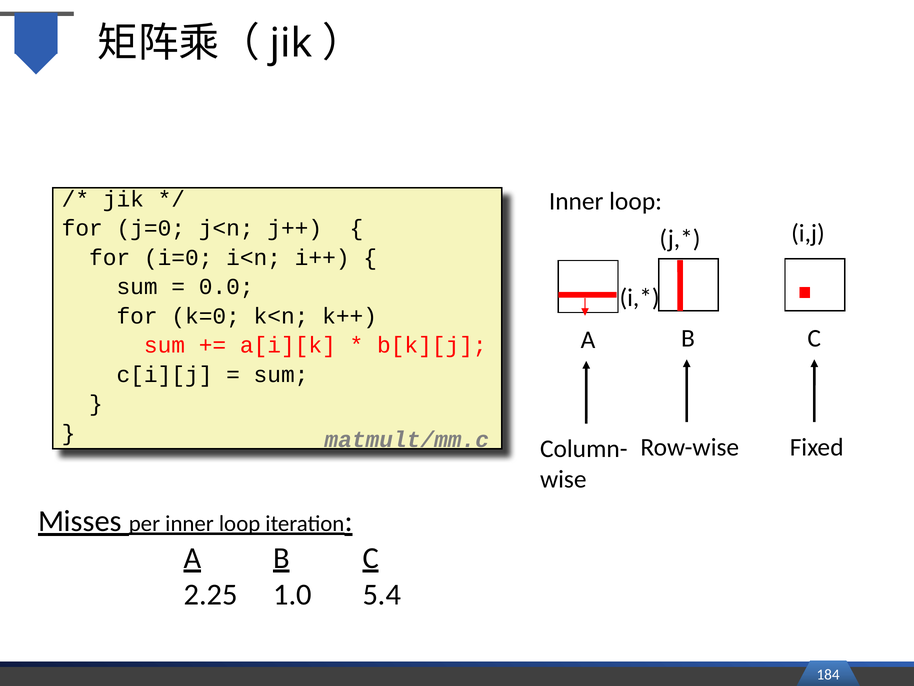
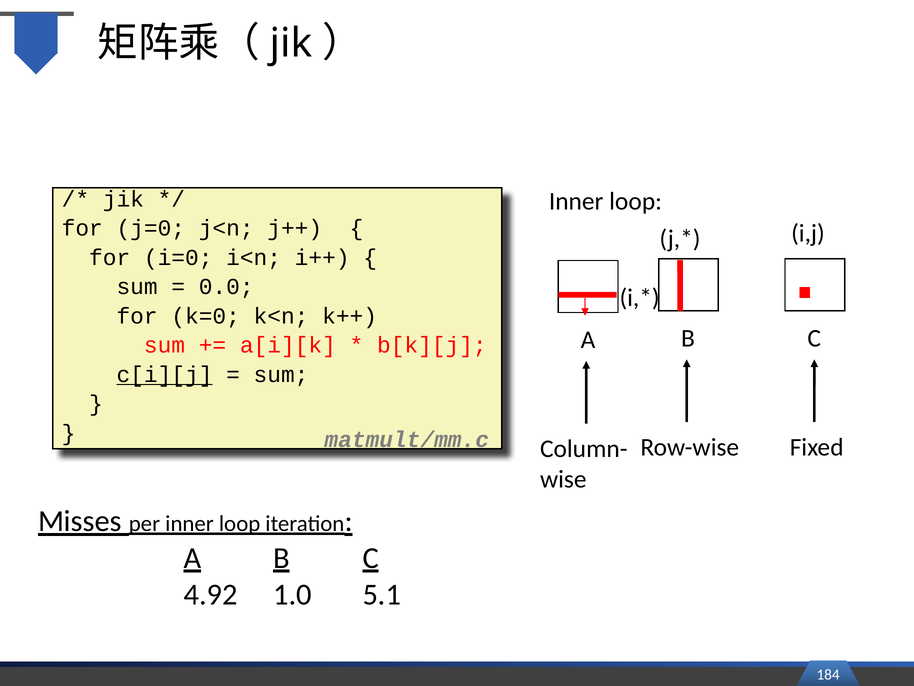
c[i][j underline: none -> present
2.25: 2.25 -> 4.92
5.4: 5.4 -> 5.1
